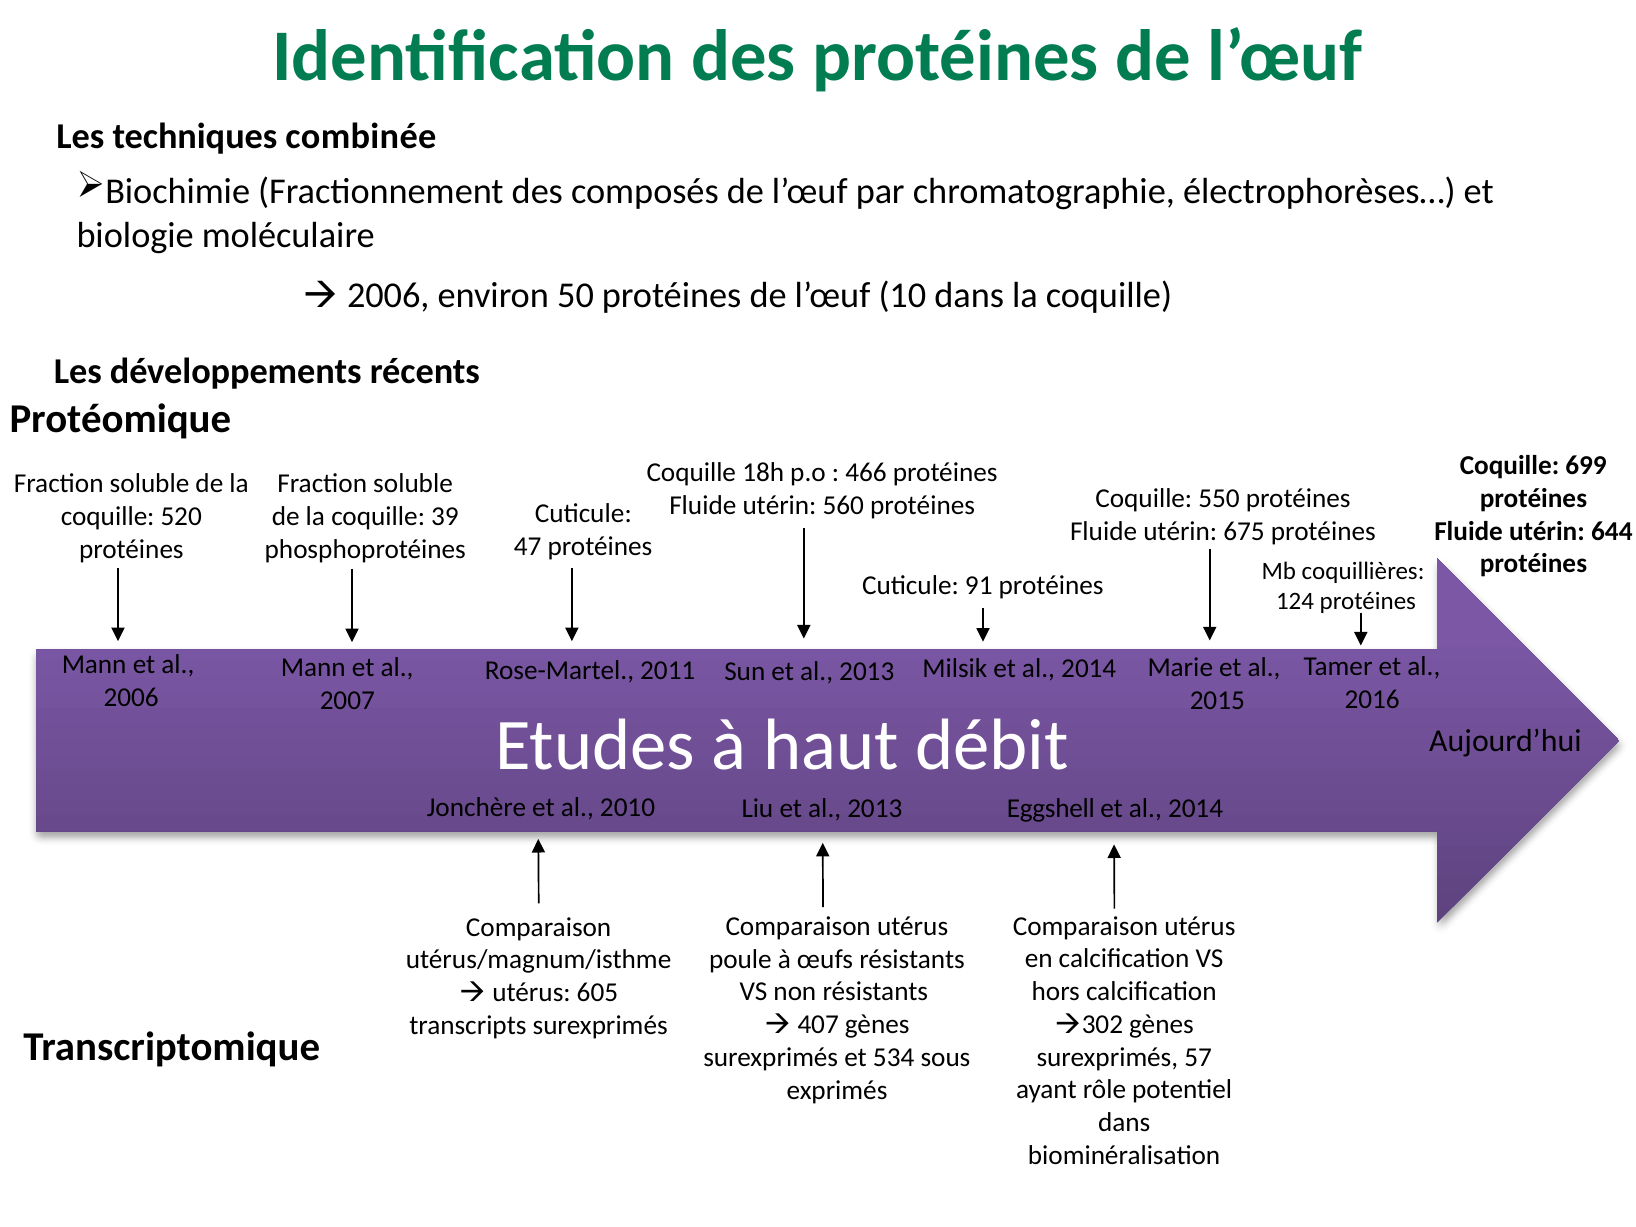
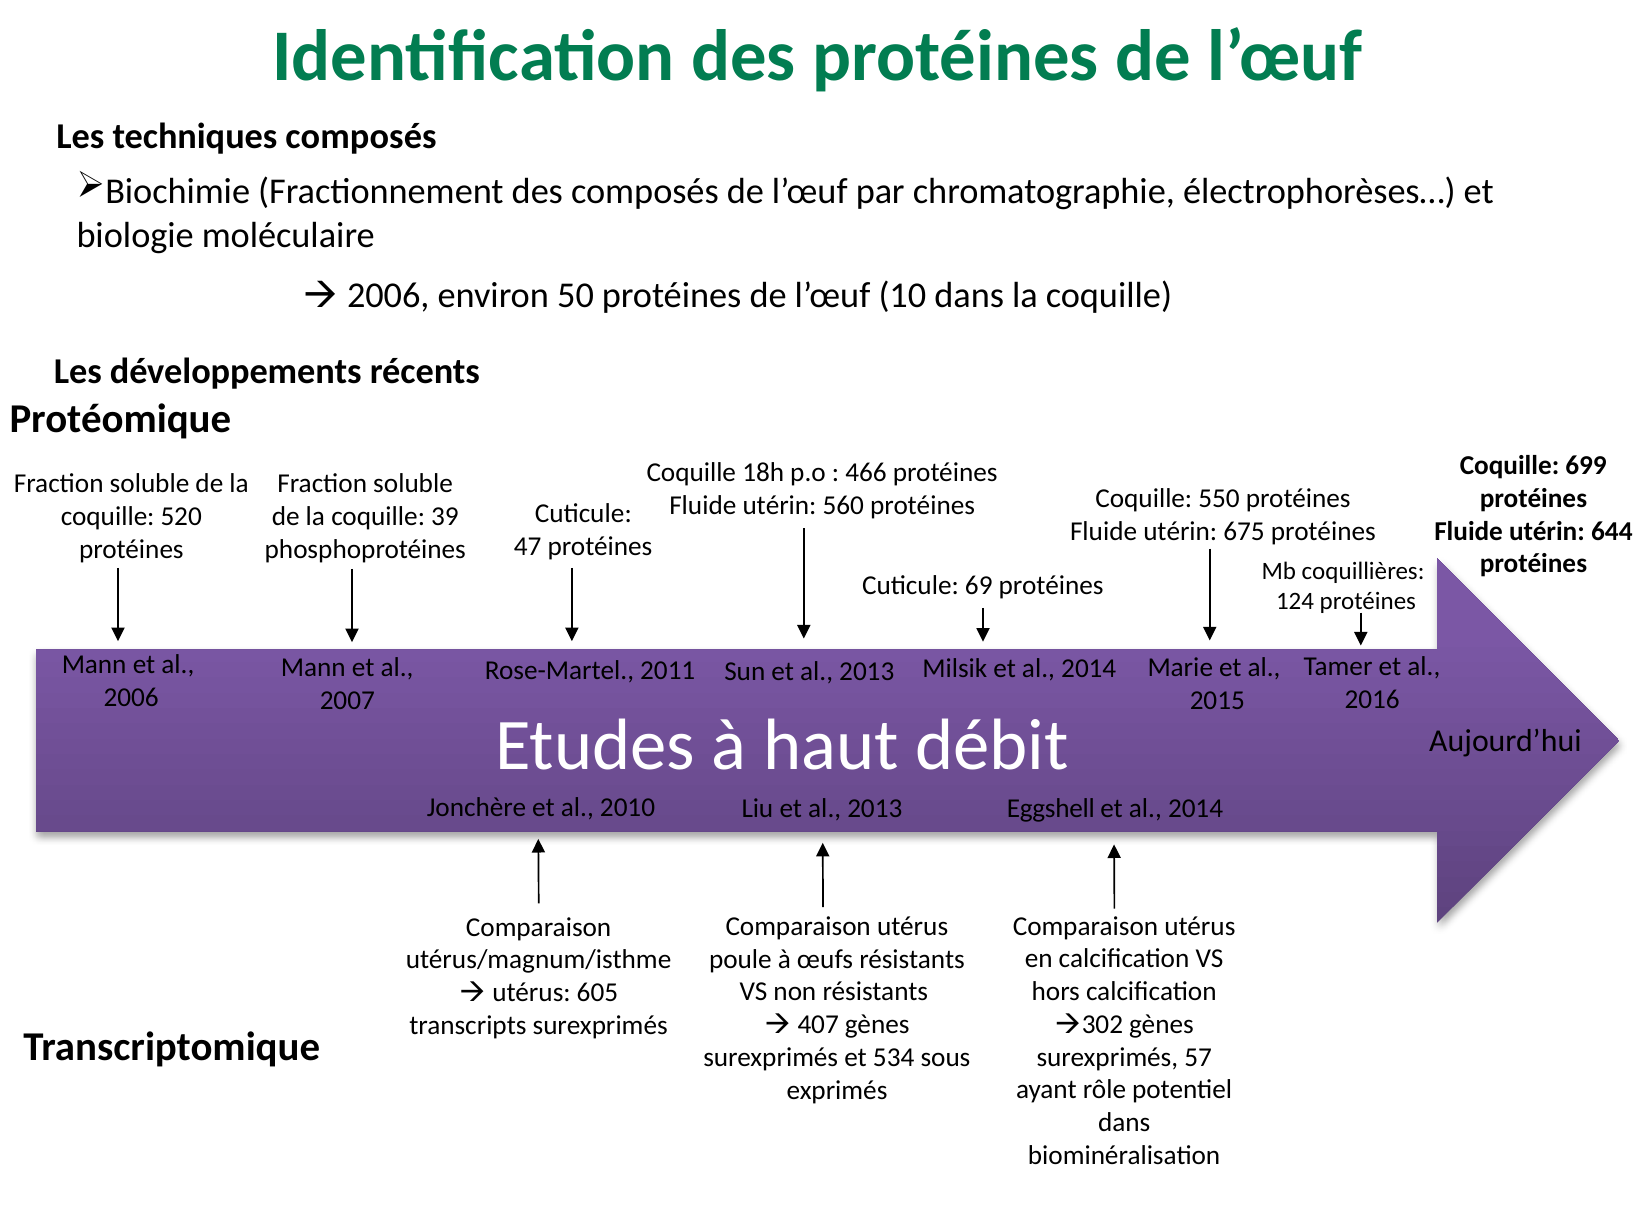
techniques combinée: combinée -> composés
91: 91 -> 69
